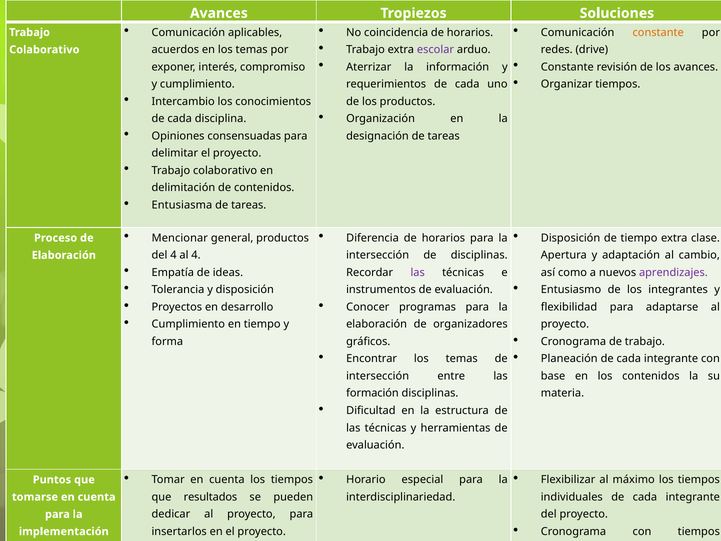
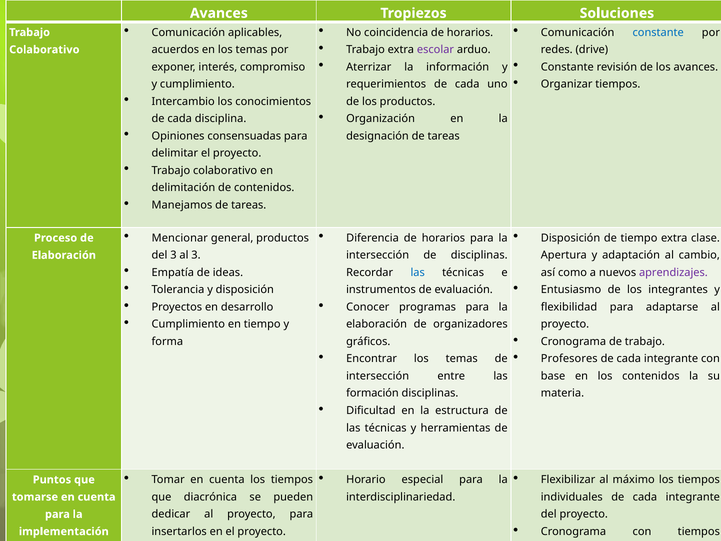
constante at (658, 32) colour: orange -> blue
Entusiasma: Entusiasma -> Manejamos
del 4: 4 -> 3
al 4: 4 -> 3
las at (418, 272) colour: purple -> blue
Planeación: Planeación -> Profesores
resultados: resultados -> diacrónica
